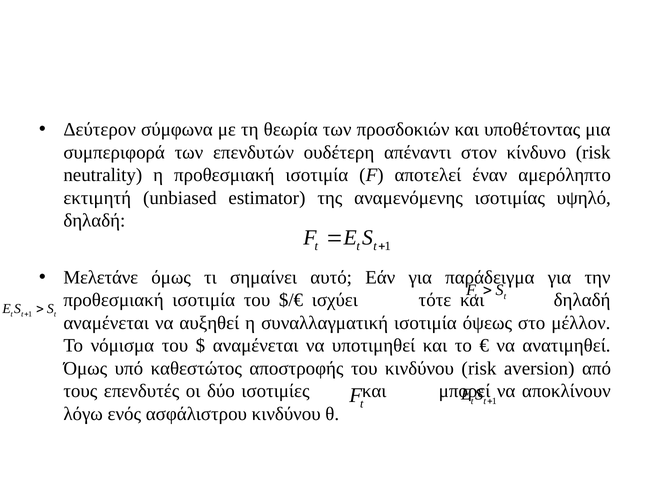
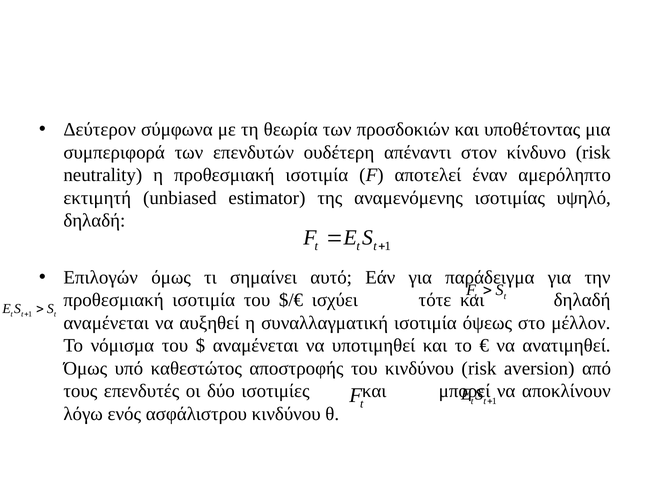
Μελετάνε: Μελετάνε -> Επιλογών
